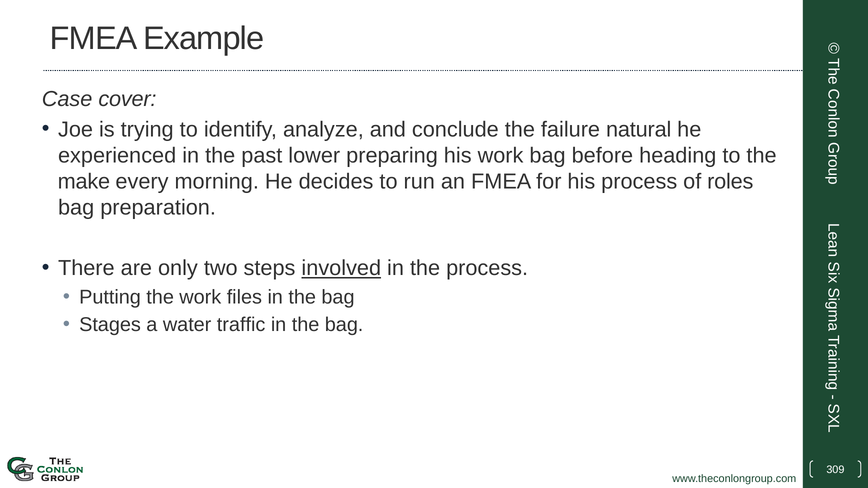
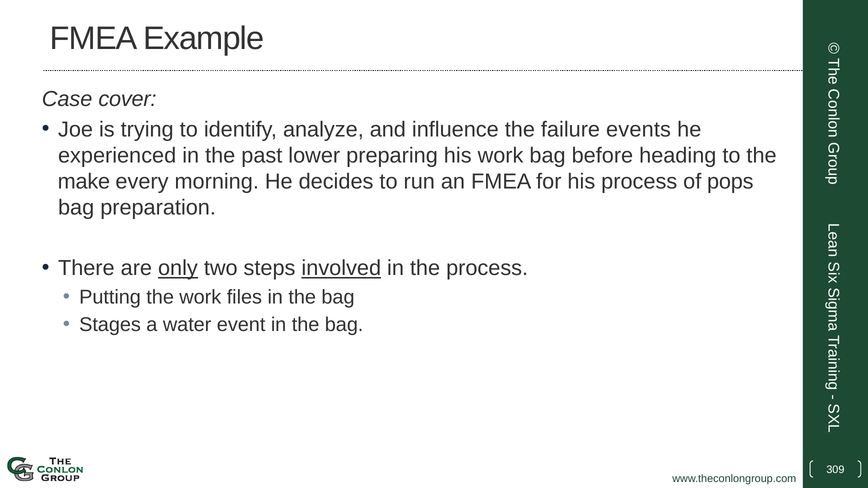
conclude: conclude -> influence
natural: natural -> events
roles: roles -> pops
only underline: none -> present
traffic: traffic -> event
